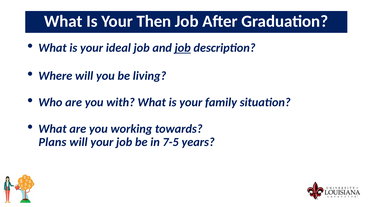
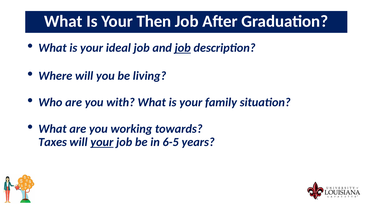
Plans: Plans -> Taxes
your at (102, 142) underline: none -> present
7-5: 7-5 -> 6-5
